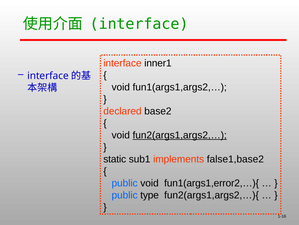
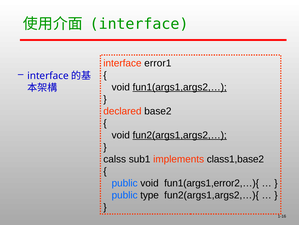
inner1: inner1 -> error1
fun1(args1,args2,… underline: none -> present
static: static -> calss
false1,base2: false1,base2 -> class1,base2
